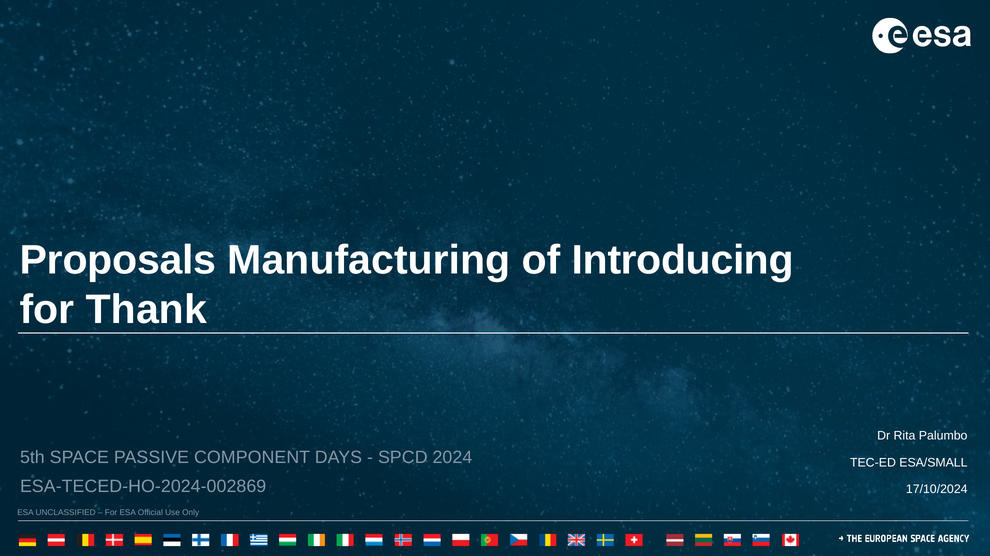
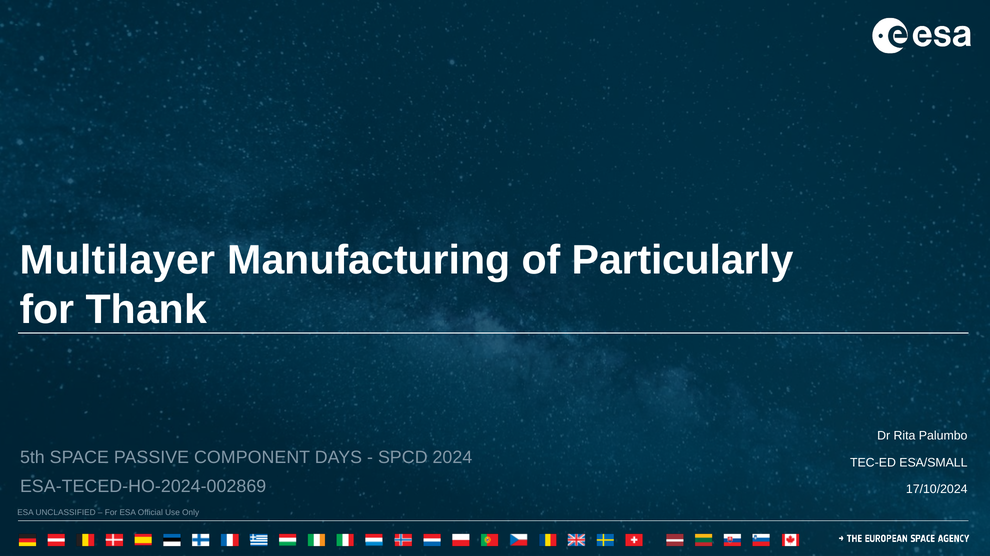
Proposals: Proposals -> Multilayer
Introducing: Introducing -> Particularly
